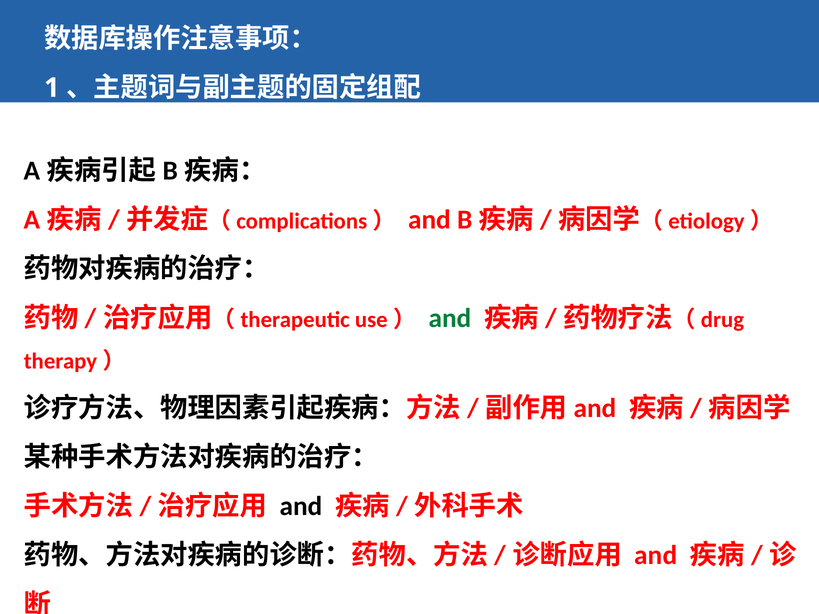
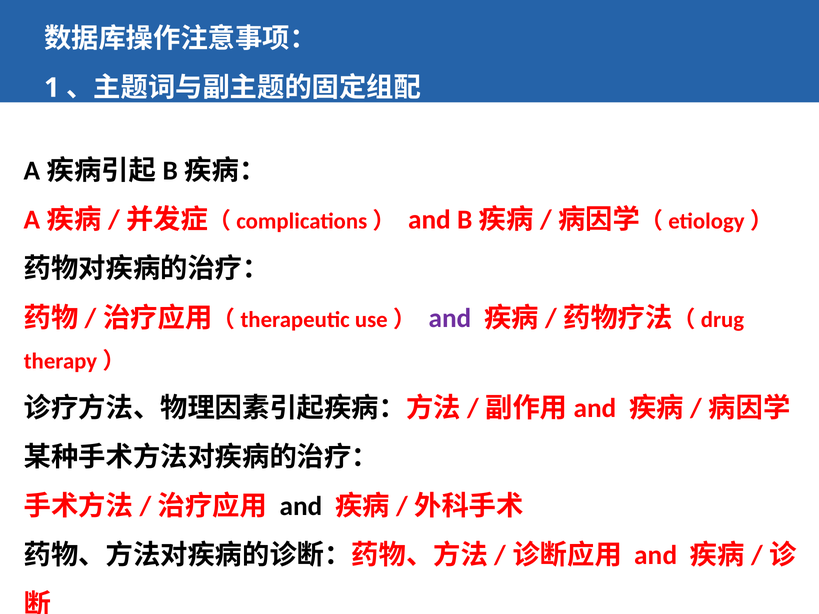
and at (450, 318) colour: green -> purple
